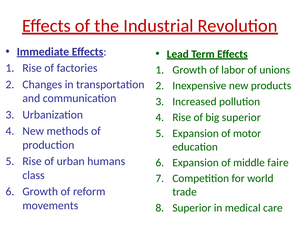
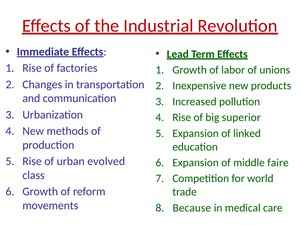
motor: motor -> linked
humans: humans -> evolved
Superior at (192, 208): Superior -> Because
